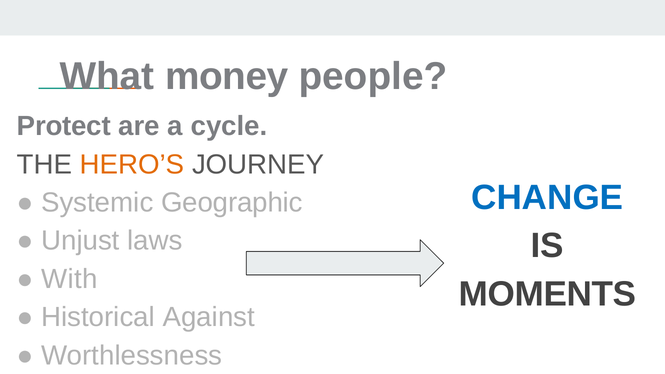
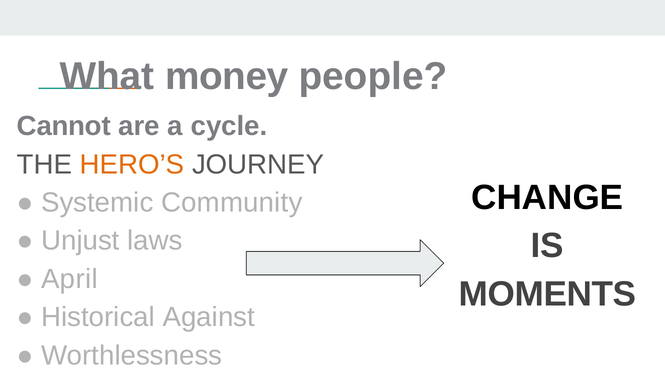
Protect: Protect -> Cannot
CHANGE colour: blue -> black
Geographic: Geographic -> Community
With: With -> April
